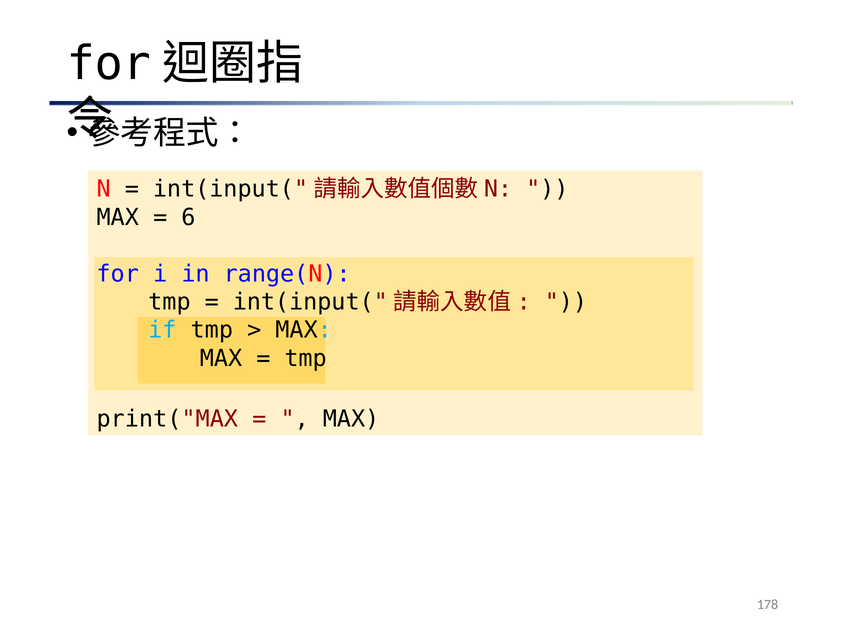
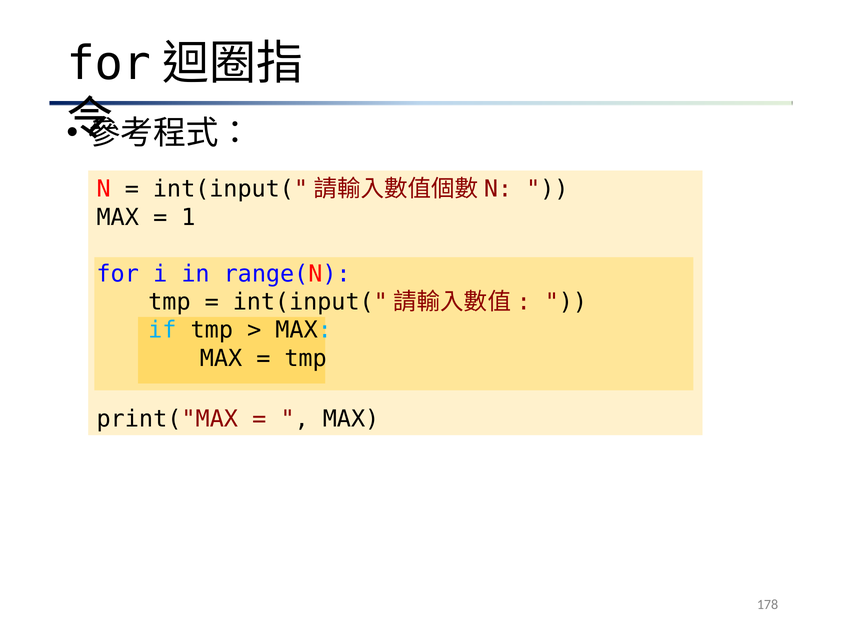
6: 6 -> 1
